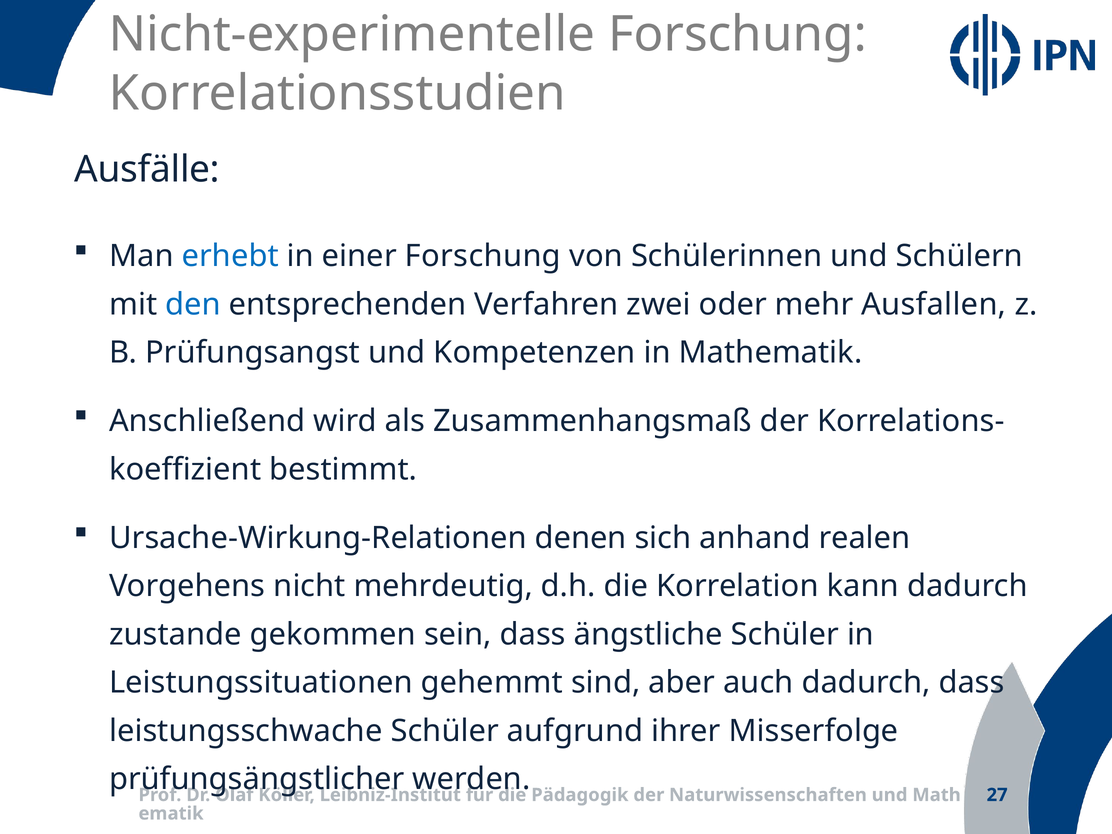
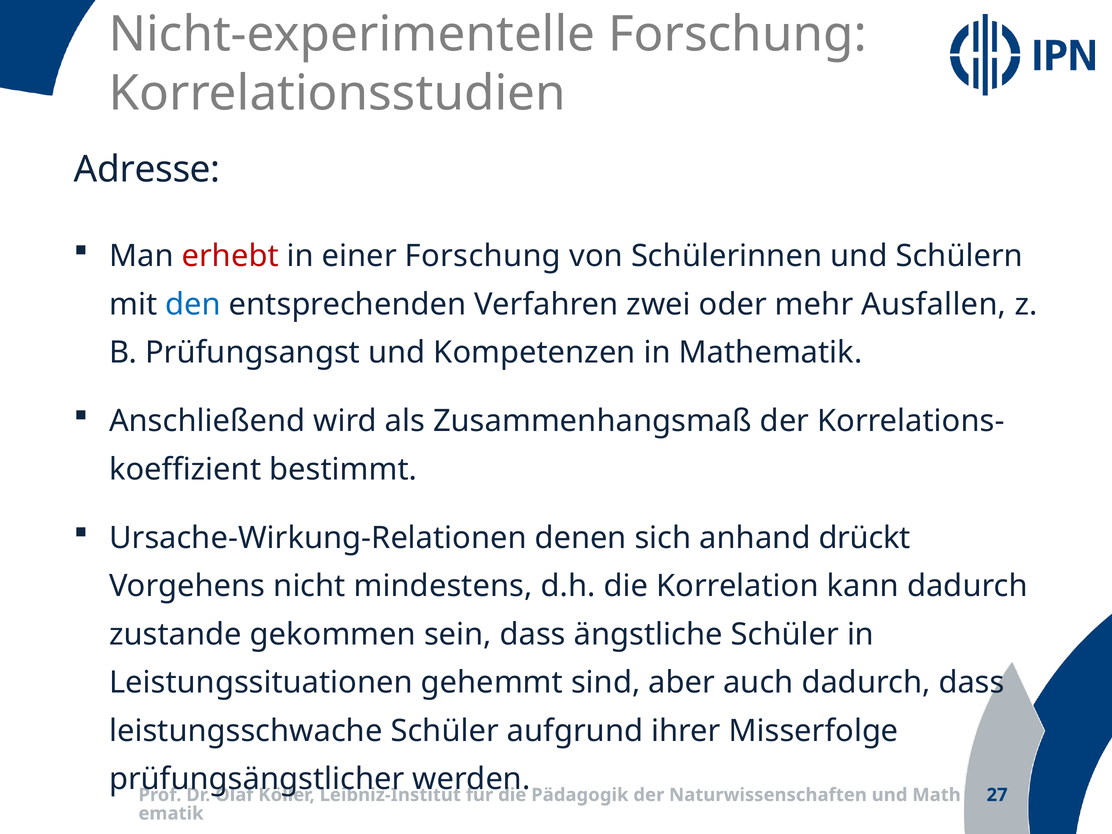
Ausfälle: Ausfälle -> Adresse
erhebt colour: blue -> red
realen: realen -> drückt
mehrdeutig: mehrdeutig -> mindestens
